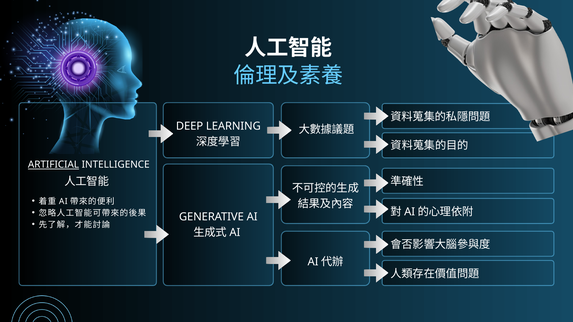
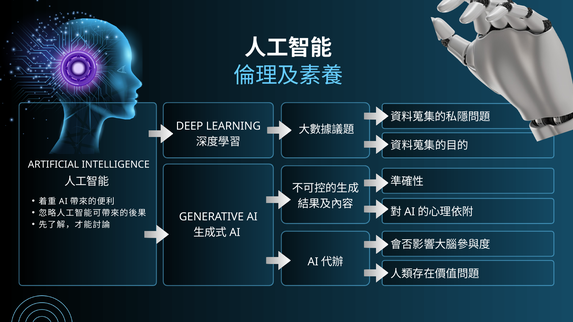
ARTIFICIAL underline: present -> none
